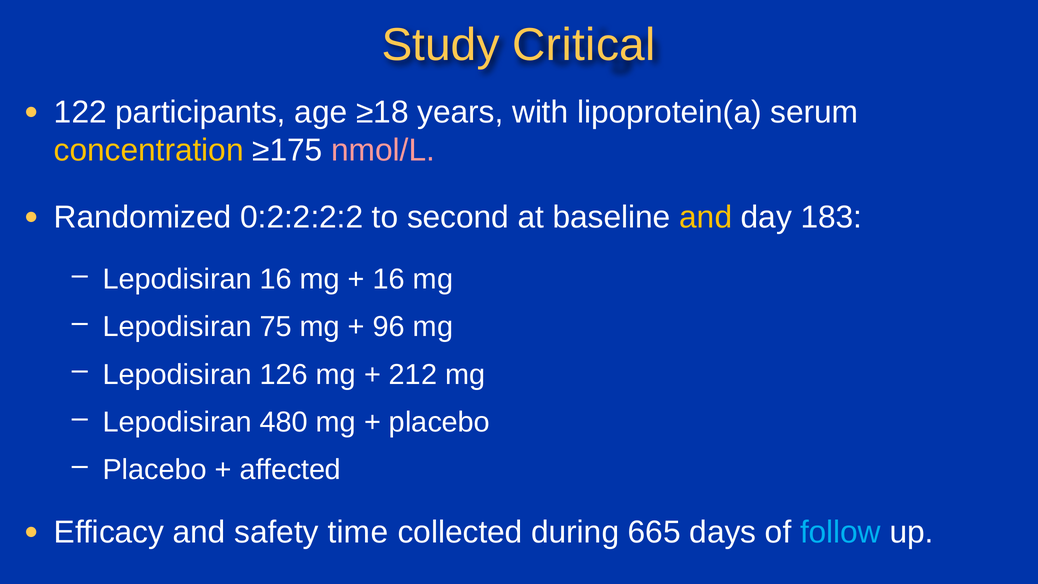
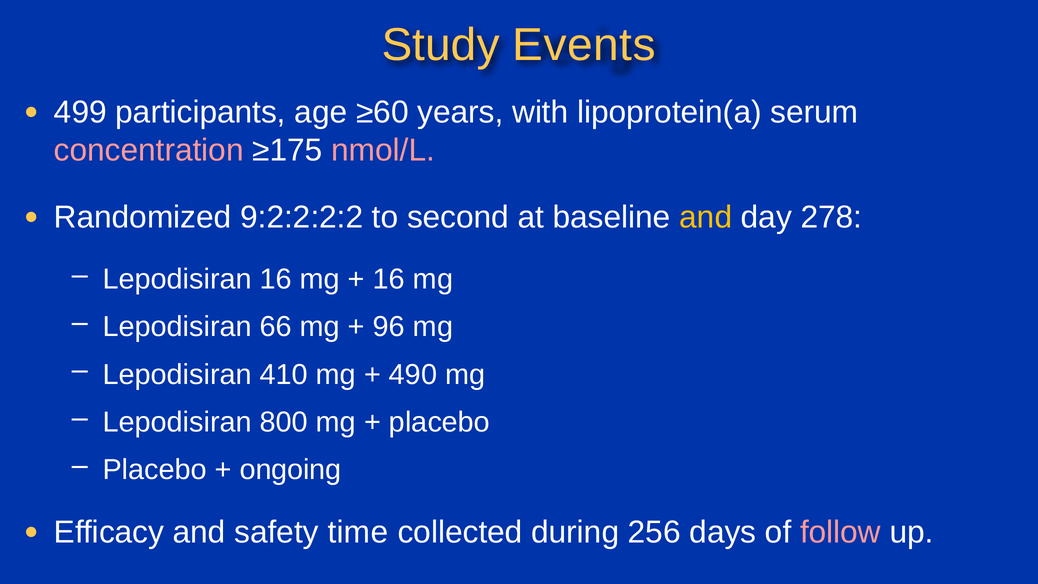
Critical: Critical -> Events
122: 122 -> 499
≥18: ≥18 -> ≥60
concentration colour: yellow -> pink
0:2:2:2:2: 0:2:2:2:2 -> 9:2:2:2:2
183: 183 -> 278
75: 75 -> 66
126: 126 -> 410
212: 212 -> 490
480: 480 -> 800
affected: affected -> ongoing
665: 665 -> 256
follow colour: light blue -> pink
